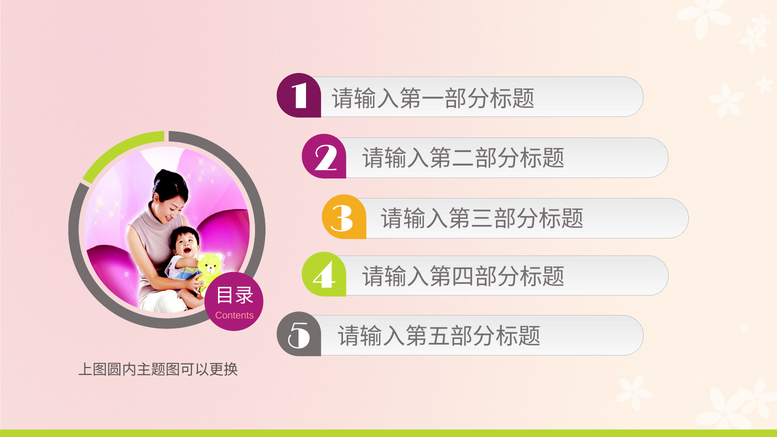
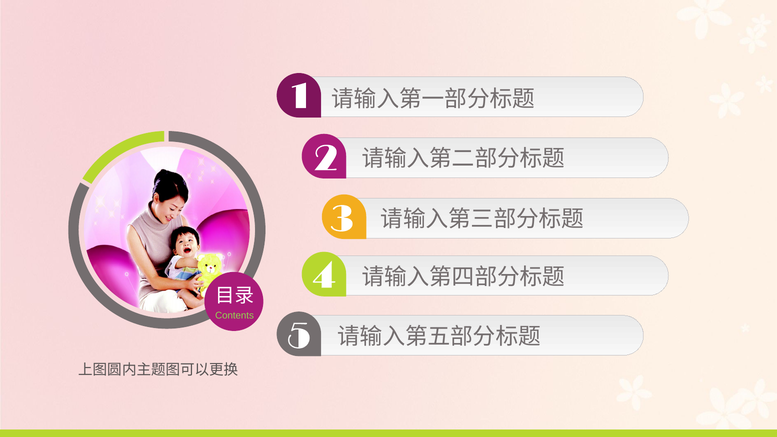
Contents colour: pink -> light green
